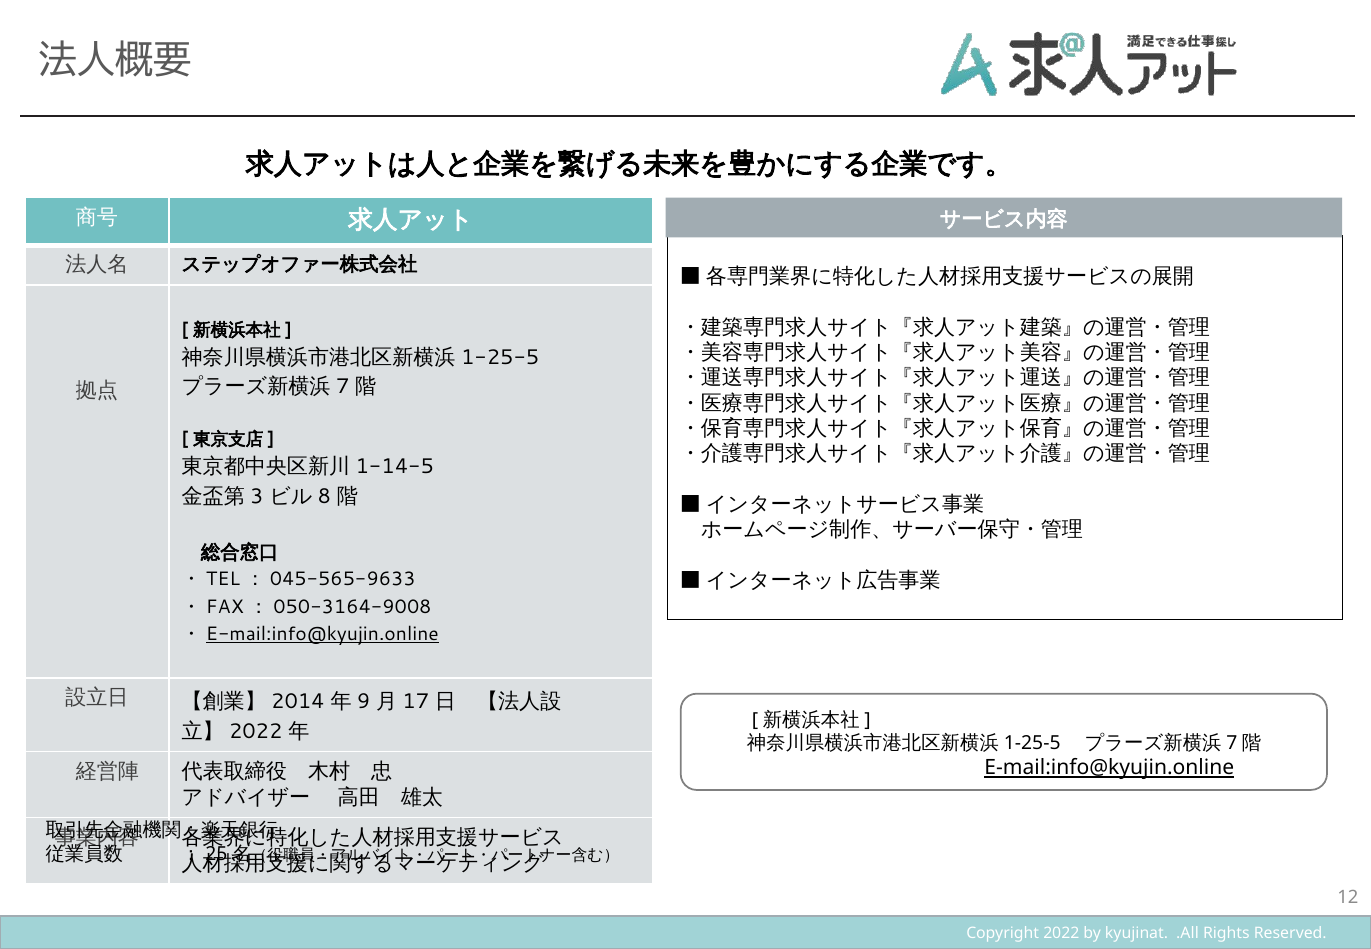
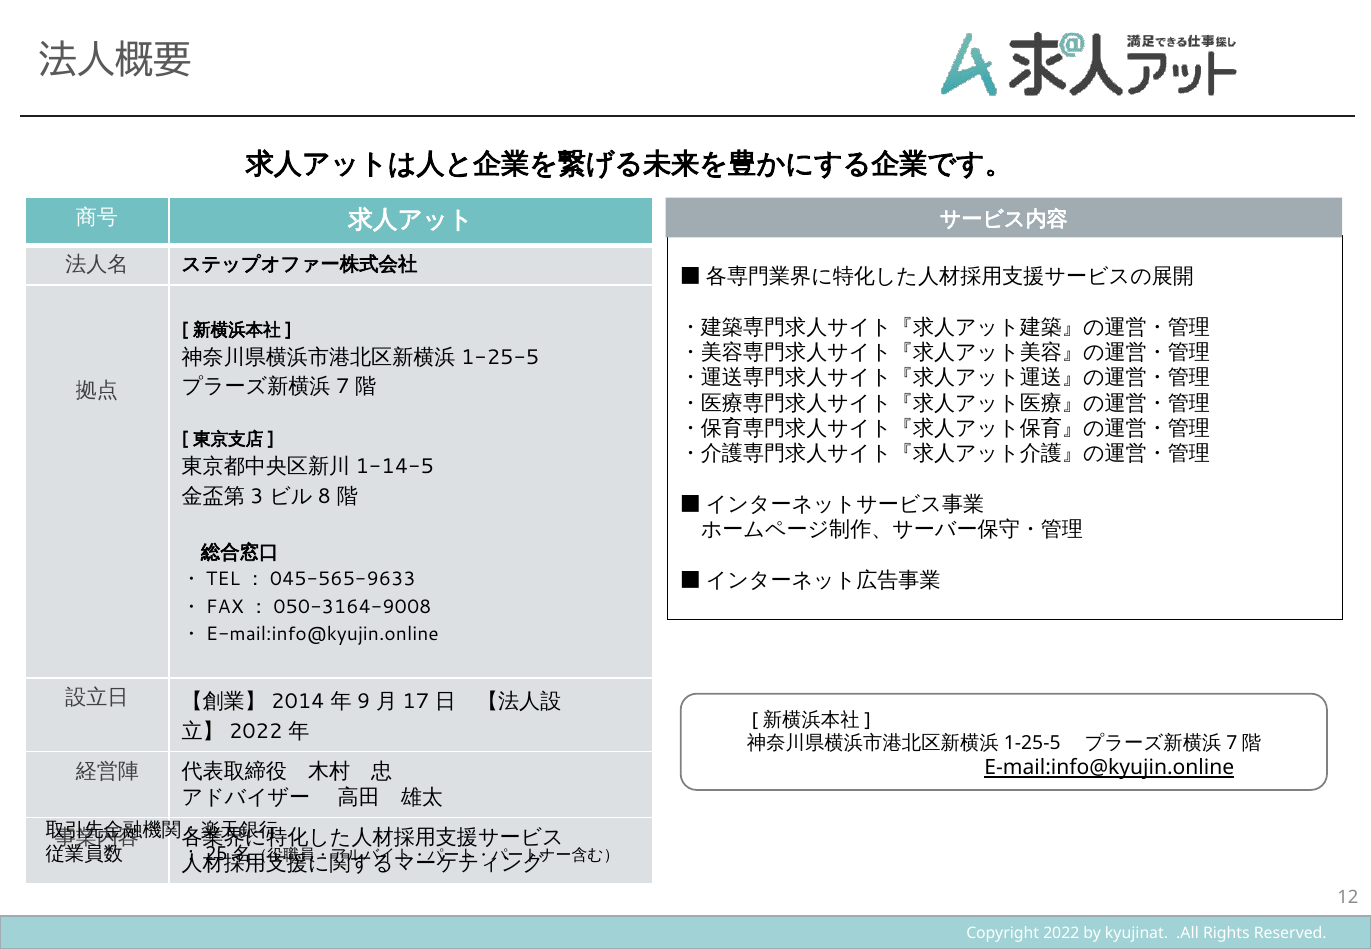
E-mail:info@kyujin.online at (322, 635) underline: present -> none
